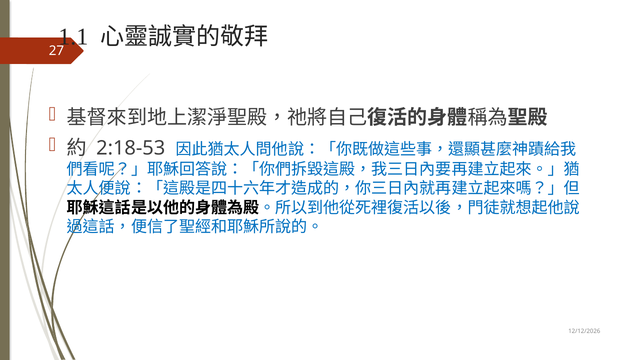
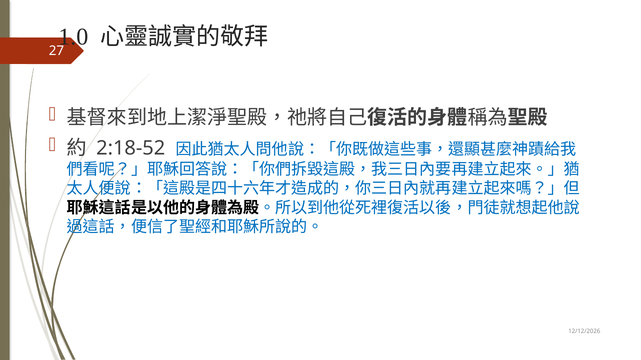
1.1: 1.1 -> 1.0
2:18-53: 2:18-53 -> 2:18-52
